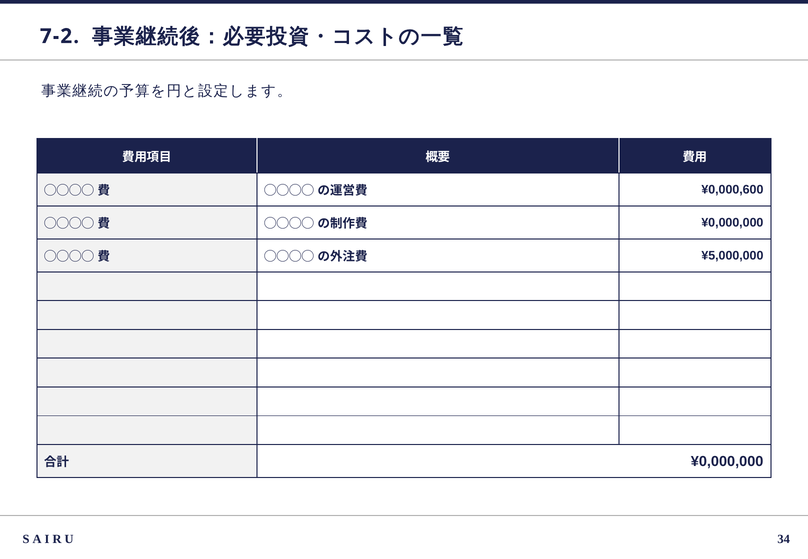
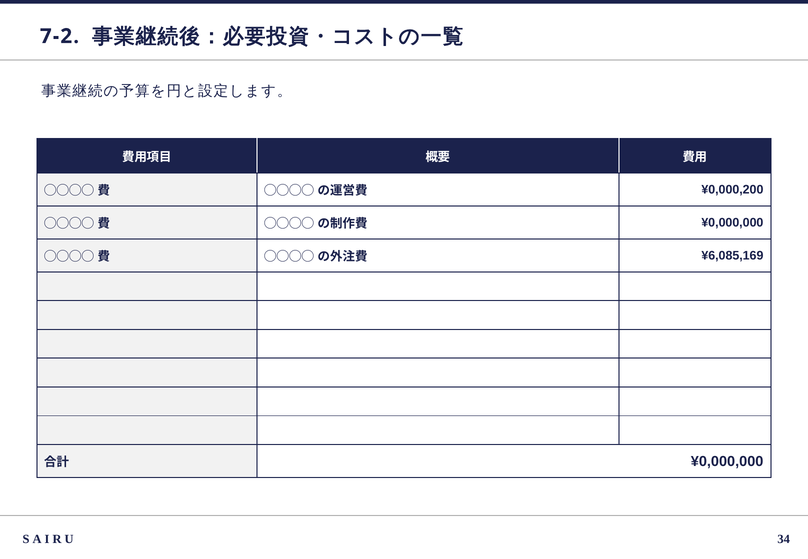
¥0,000,600: ¥0,000,600 -> ¥0,000,200
¥5,000,000: ¥5,000,000 -> ¥6,085,169
